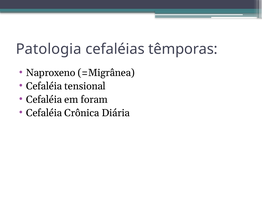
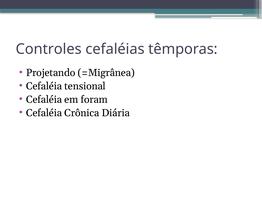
Patologia: Patologia -> Controles
Naproxeno: Naproxeno -> Projetando
